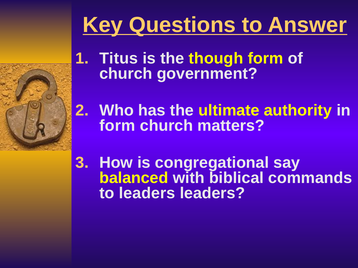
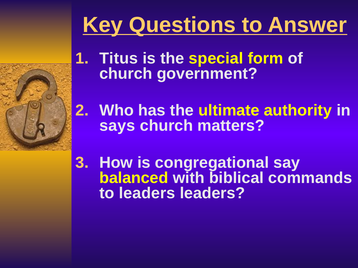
though: though -> special
form at (117, 126): form -> says
